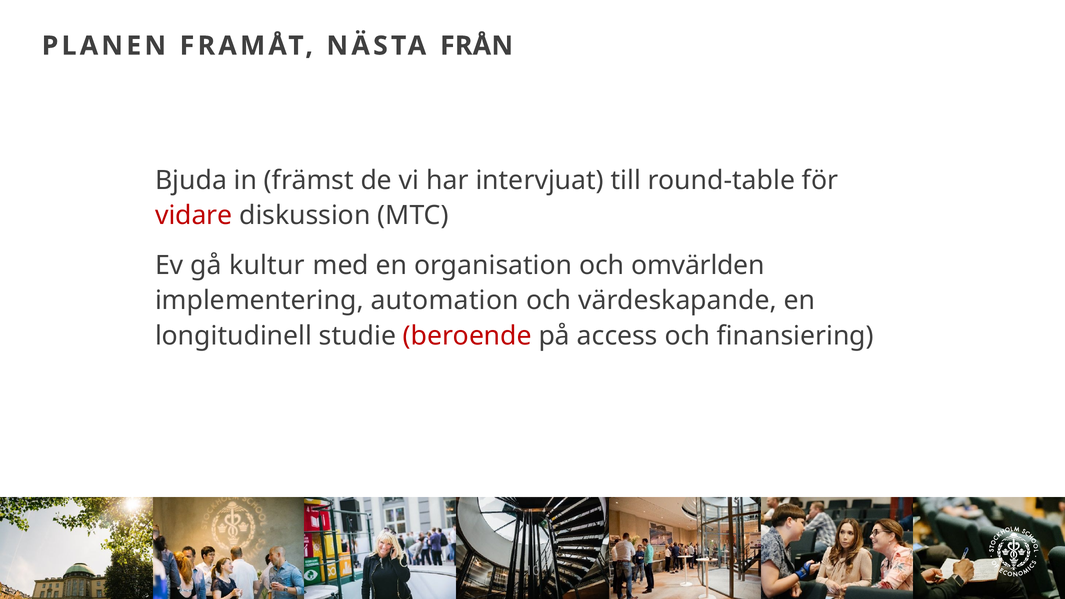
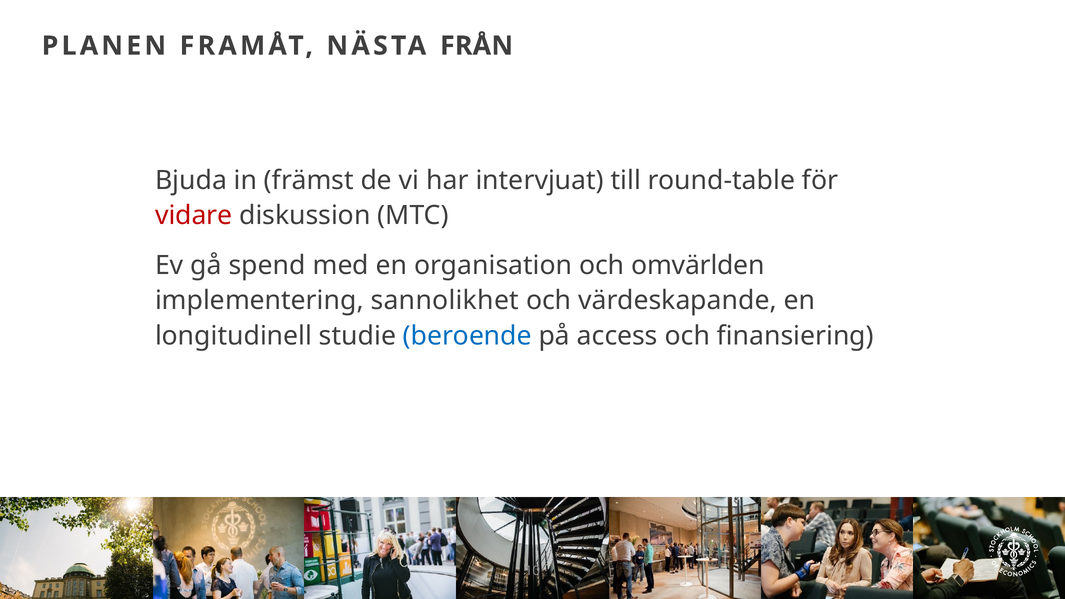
kultur: kultur -> spend
automation: automation -> sannolikhet
beroende colour: red -> blue
